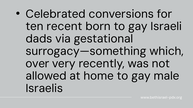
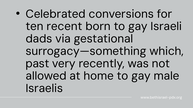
over: over -> past
